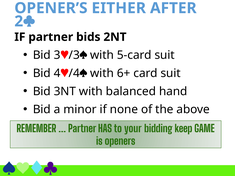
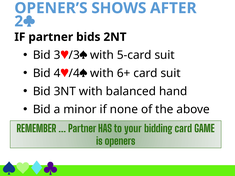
EITHER: EITHER -> SHOWS
bidding keep: keep -> card
